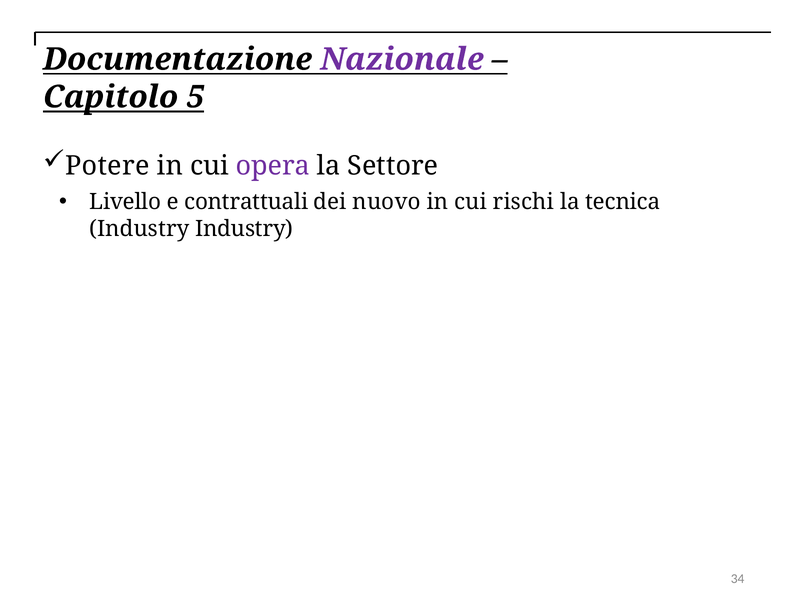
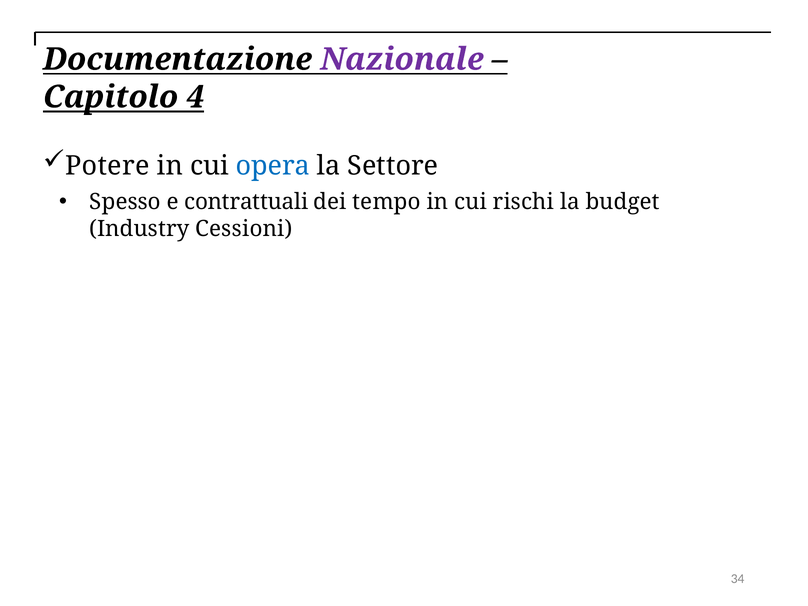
5: 5 -> 4
opera colour: purple -> blue
Livello: Livello -> Spesso
nuovo: nuovo -> tempo
tecnica: tecnica -> budget
Industry Industry: Industry -> Cessioni
